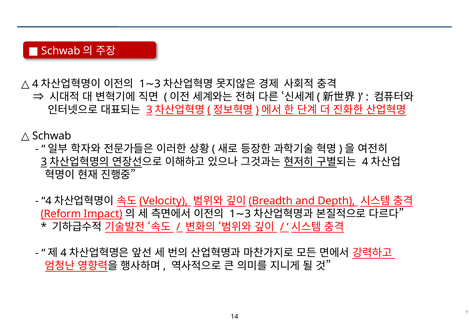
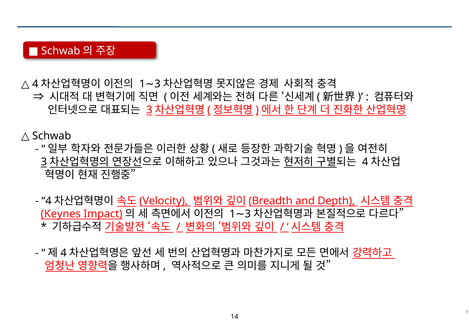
Reform: Reform -> Keynes
